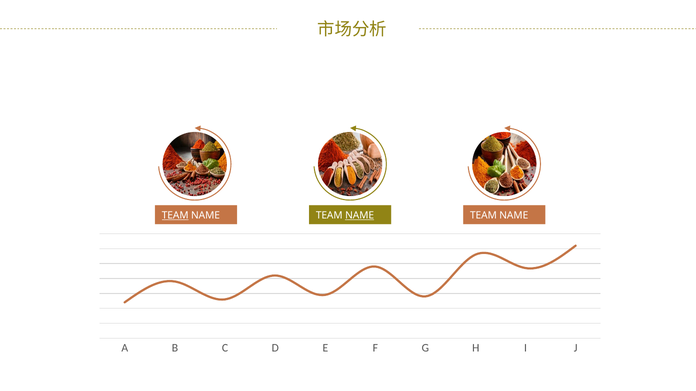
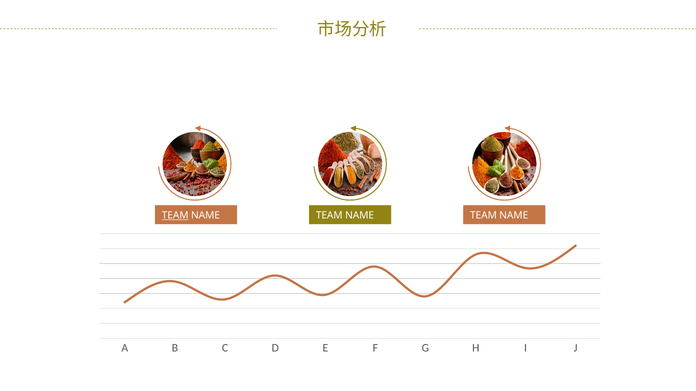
NAME at (360, 216) underline: present -> none
